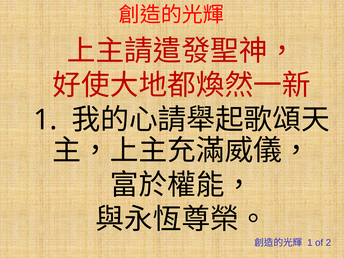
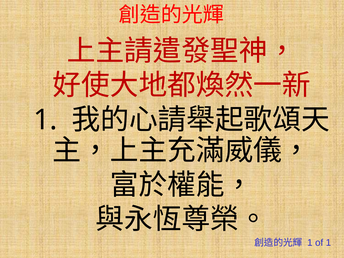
of 2: 2 -> 1
